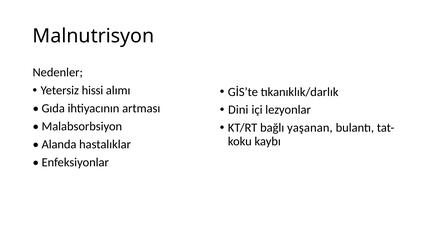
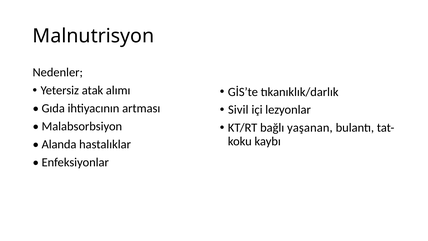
hissi: hissi -> atak
Dini: Dini -> Sivil
